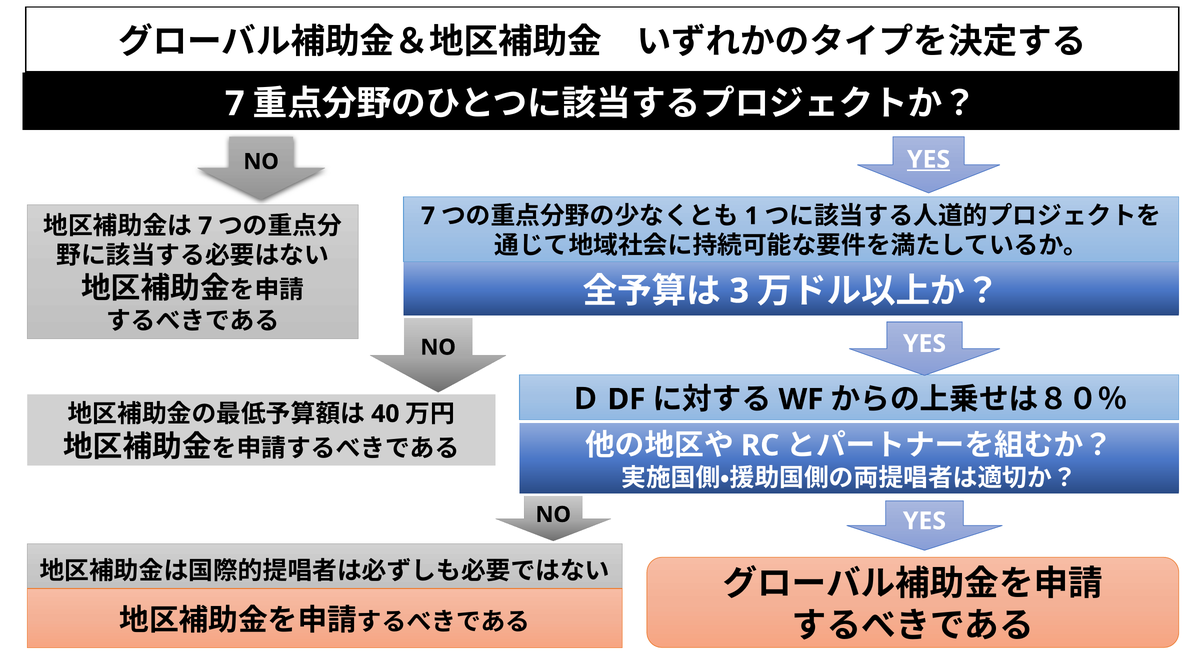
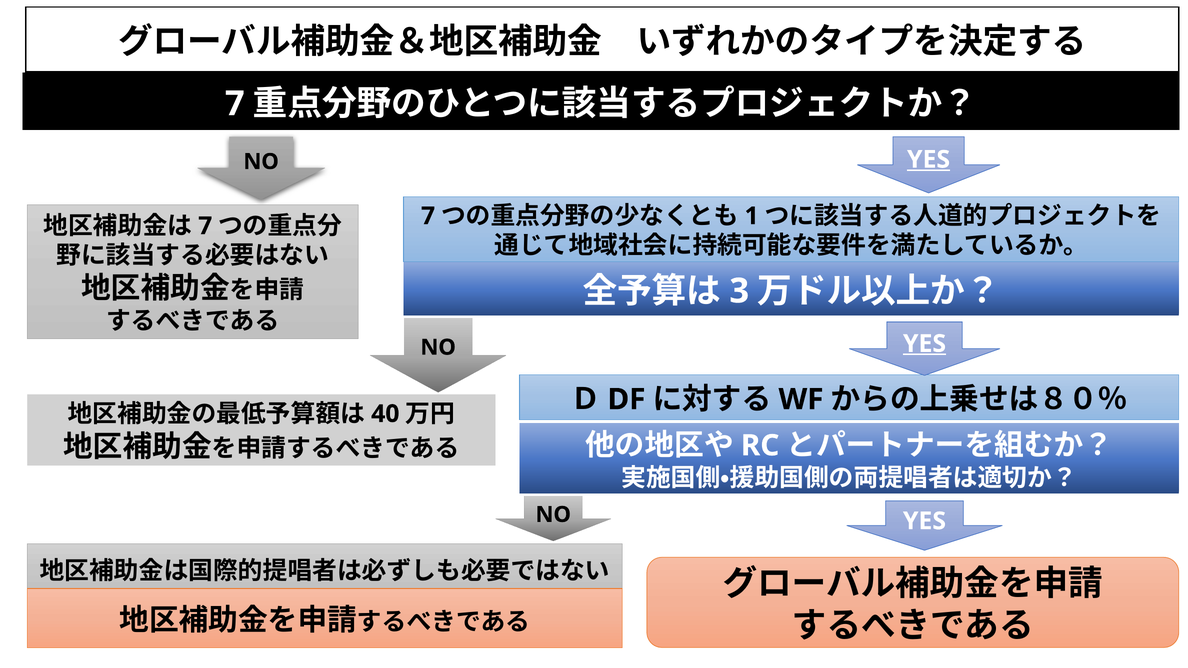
YES at (925, 344) underline: none -> present
